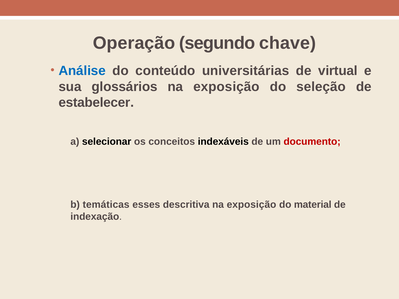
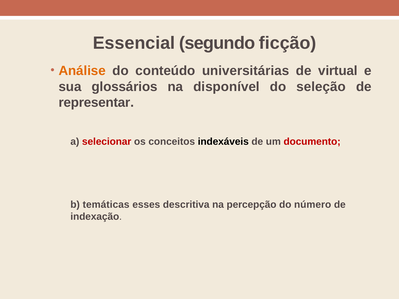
Operação: Operação -> Essencial
chave: chave -> ficção
Análise colour: blue -> orange
exposição at (226, 87): exposição -> disponível
estabelecer: estabelecer -> representar
selecionar colour: black -> red
exposição at (251, 205): exposição -> percepção
material: material -> número
